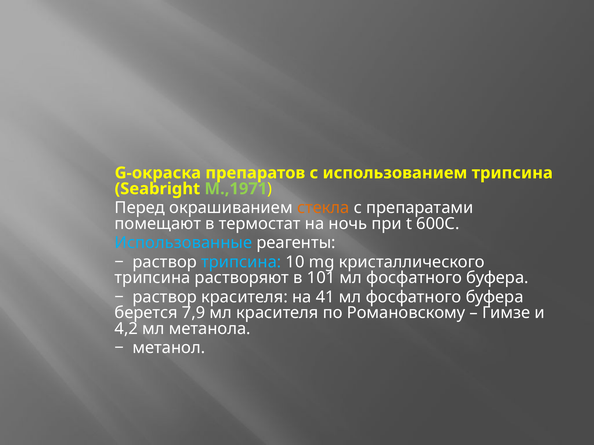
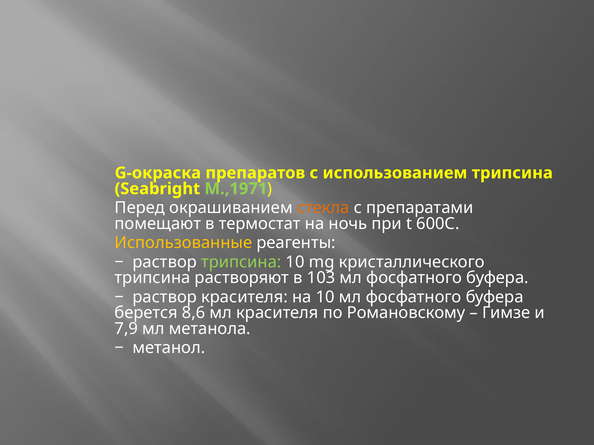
Использованные colour: light blue -> yellow
трипсина at (241, 262) colour: light blue -> light green
101: 101 -> 103
на 41: 41 -> 10
7,9: 7,9 -> 8,6
4,2: 4,2 -> 7,9
